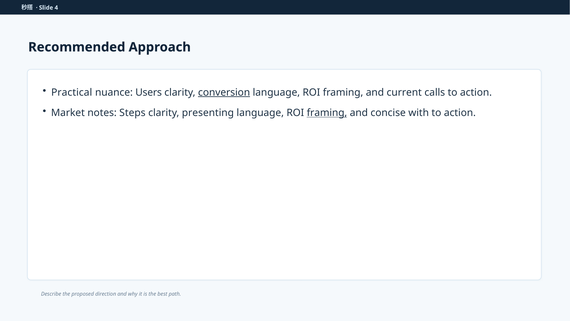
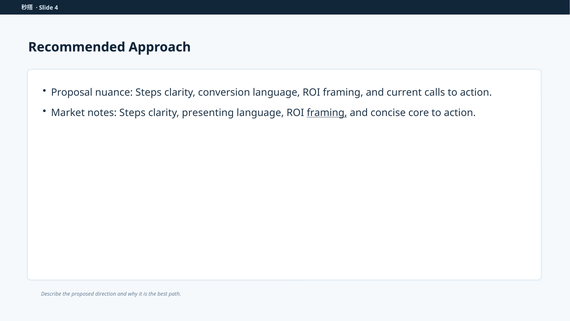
Practical: Practical -> Proposal
nuance Users: Users -> Steps
conversion underline: present -> none
with: with -> core
